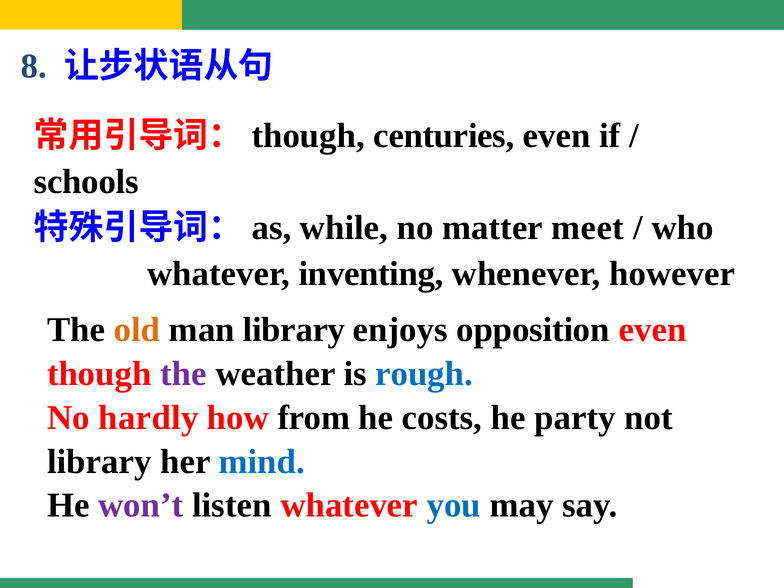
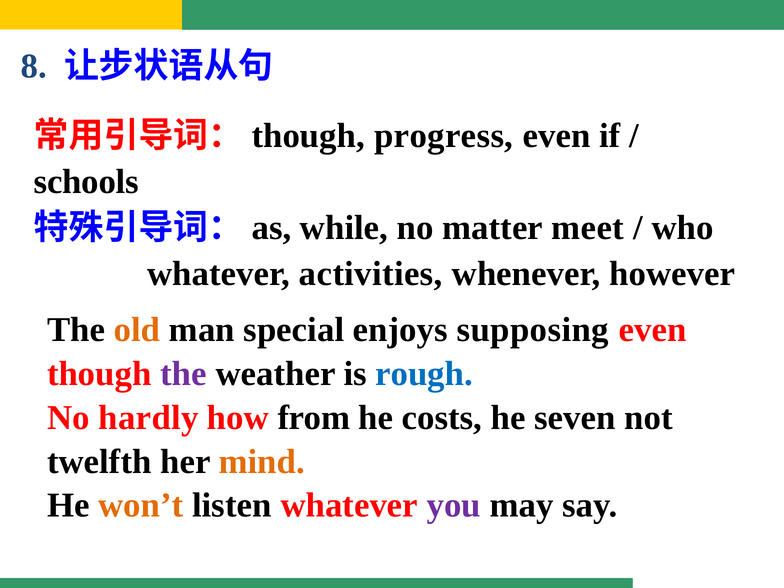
centuries: centuries -> progress
inventing: inventing -> activities
man library: library -> special
opposition: opposition -> supposing
party: party -> seven
library at (99, 462): library -> twelfth
mind colour: blue -> orange
won’t colour: purple -> orange
you colour: blue -> purple
